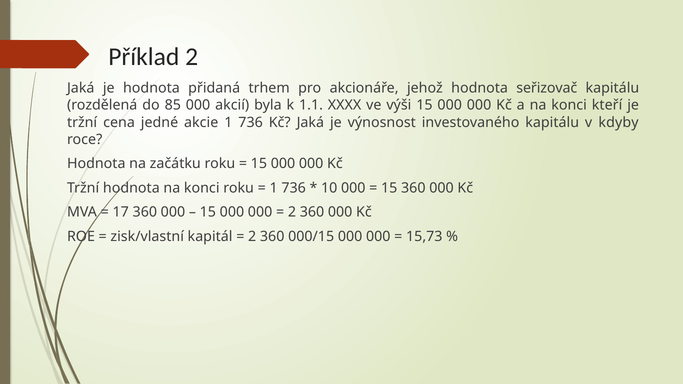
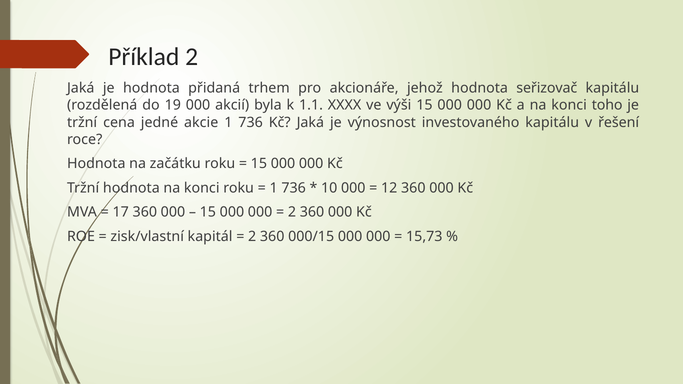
85: 85 -> 19
kteří: kteří -> toho
kdyby: kdyby -> řešení
15 at (389, 188): 15 -> 12
